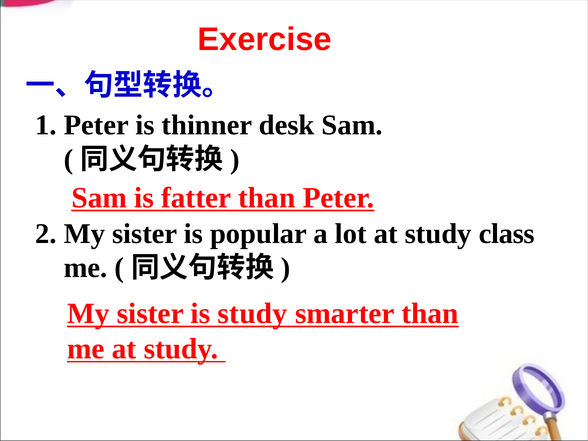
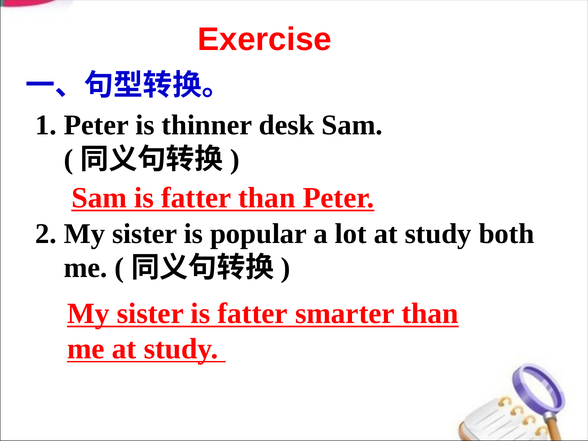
class: class -> both
sister is study: study -> fatter
